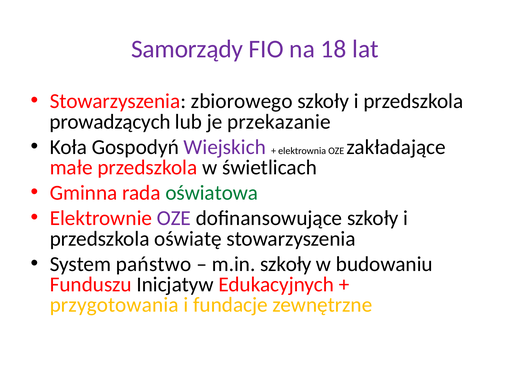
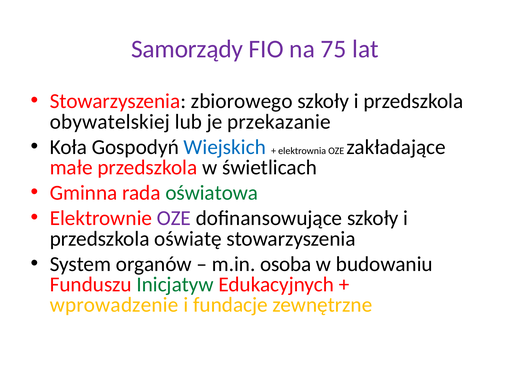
18: 18 -> 75
prowadzących: prowadzących -> obywatelskiej
Wiejskich colour: purple -> blue
państwo: państwo -> organów
m.in szkoły: szkoły -> osoba
Inicjatyw colour: black -> green
przygotowania: przygotowania -> wprowadzenie
